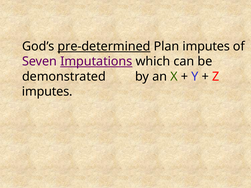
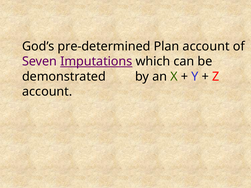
pre-determined underline: present -> none
Plan imputes: imputes -> account
imputes at (47, 92): imputes -> account
